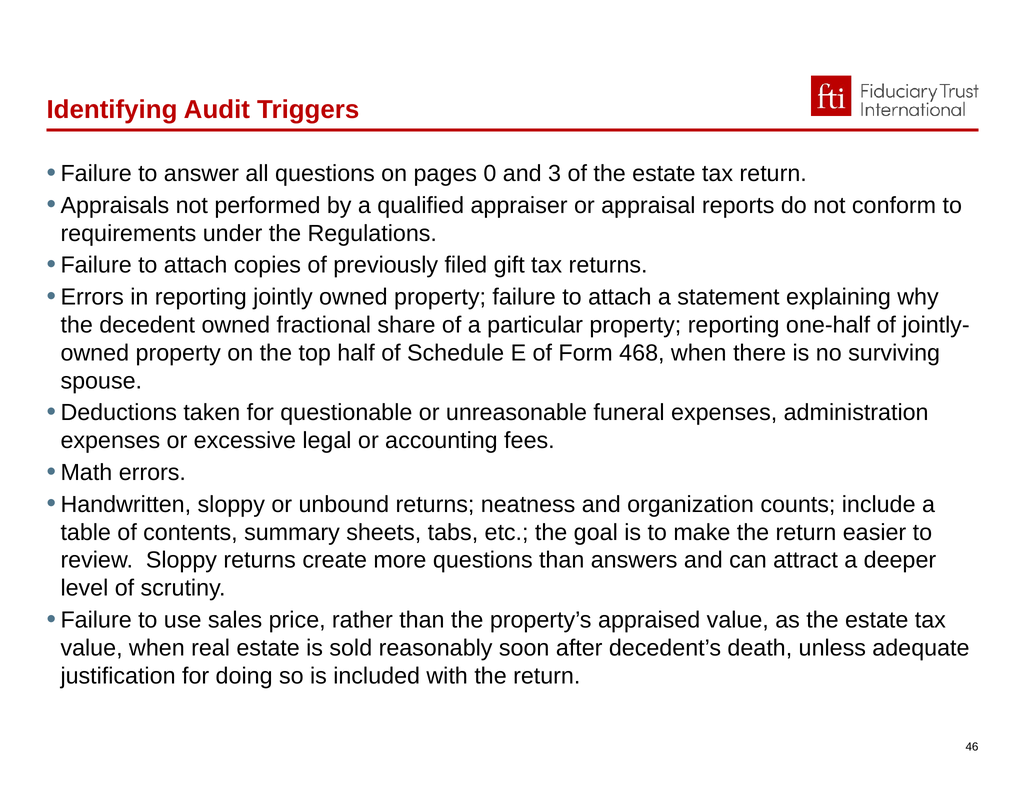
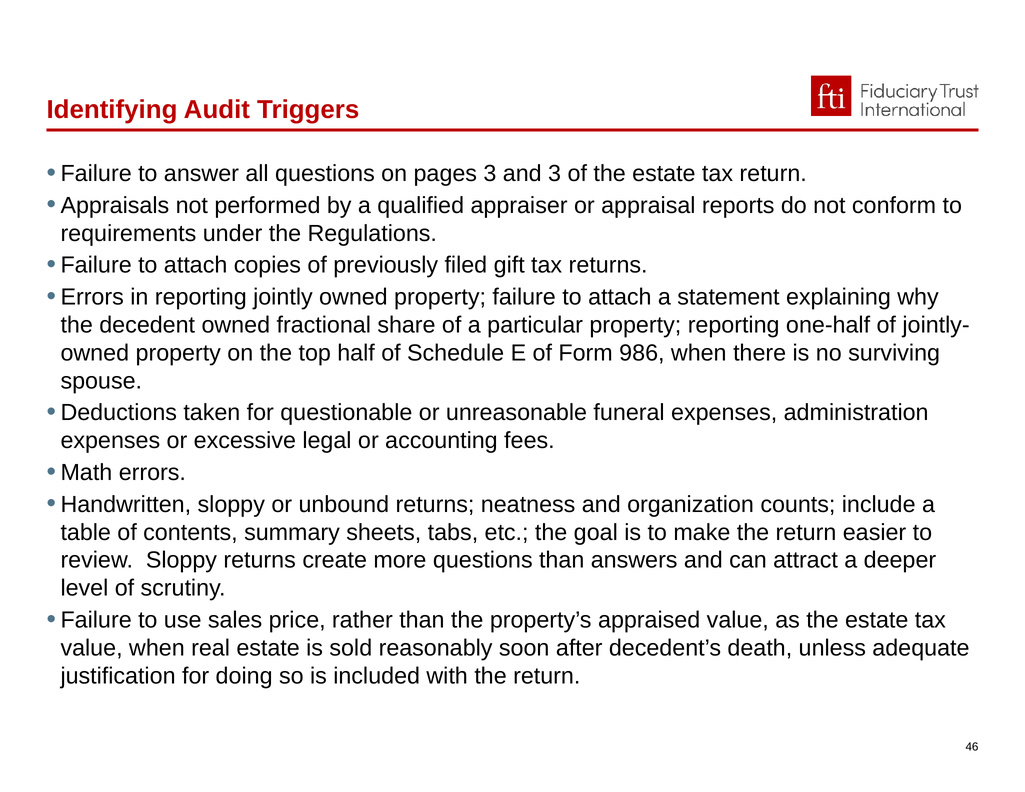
pages 0: 0 -> 3
468: 468 -> 986
